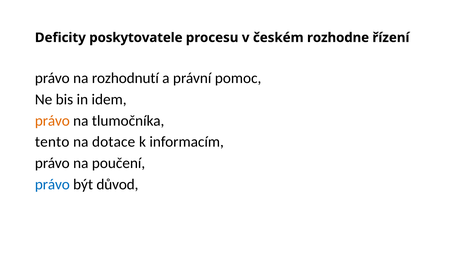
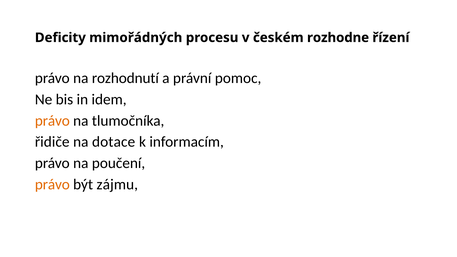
poskytovatele: poskytovatele -> mimořádných
tento: tento -> řidiče
právo at (52, 184) colour: blue -> orange
důvod: důvod -> zájmu
